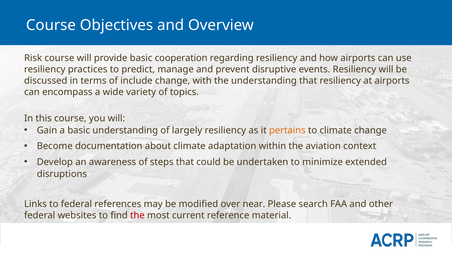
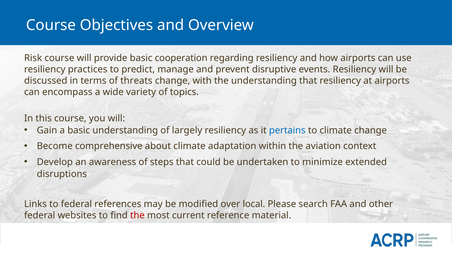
include: include -> threats
pertains colour: orange -> blue
documentation: documentation -> comprehensive
near: near -> local
